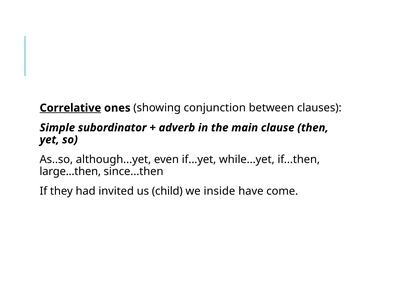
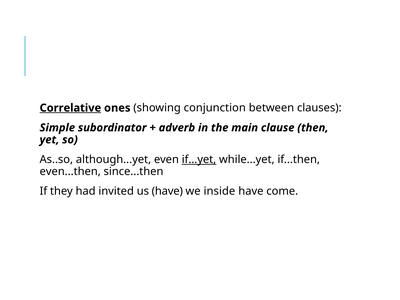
if...yet underline: none -> present
large...then: large...then -> even...then
us child: child -> have
